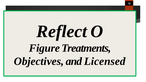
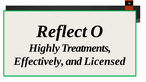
Figure: Figure -> Highly
Objectives: Objectives -> Effectively
